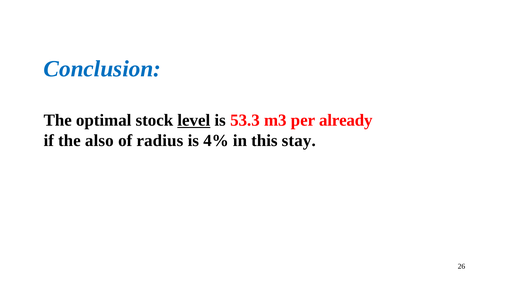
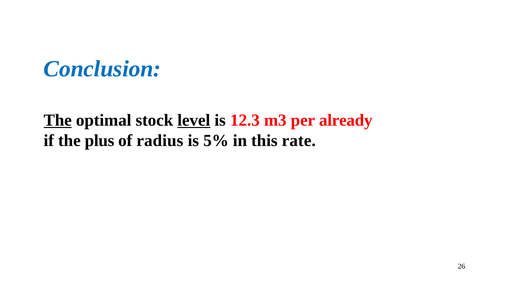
The at (58, 120) underline: none -> present
53.3: 53.3 -> 12.3
also: also -> plus
4%: 4% -> 5%
stay: stay -> rate
